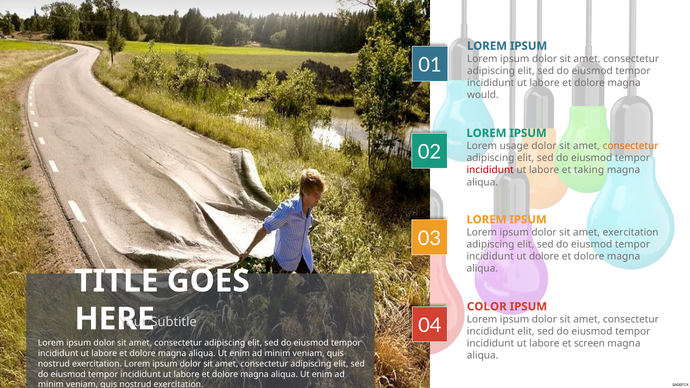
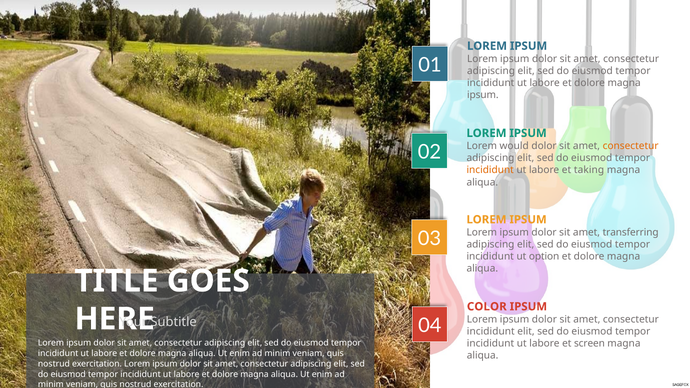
would at (483, 95): would -> ipsum
usage: usage -> would
incididunt at (490, 170) colour: red -> orange
amet exercitation: exercitation -> transferring
ut dolore: dolore -> option
